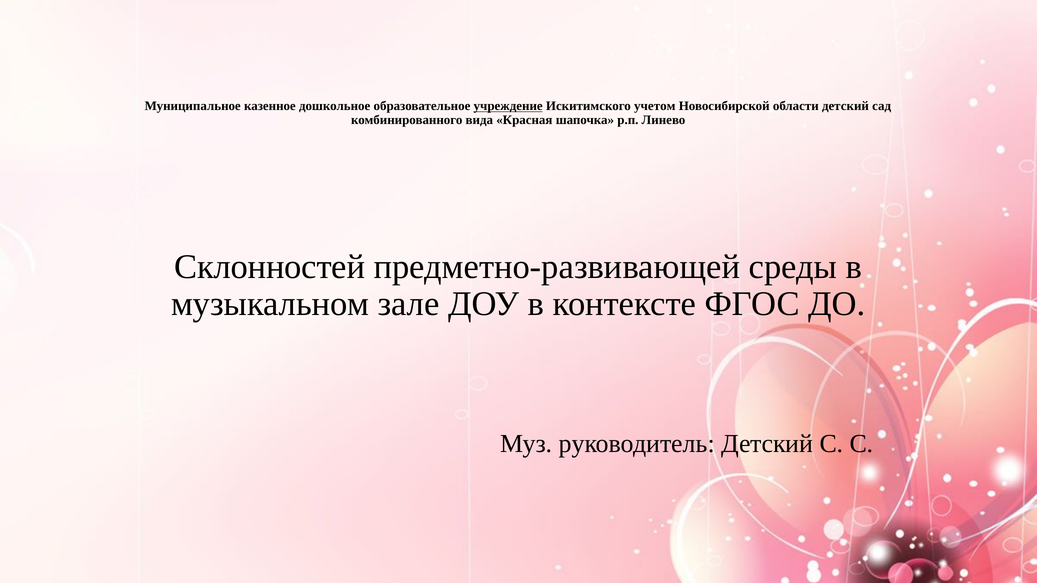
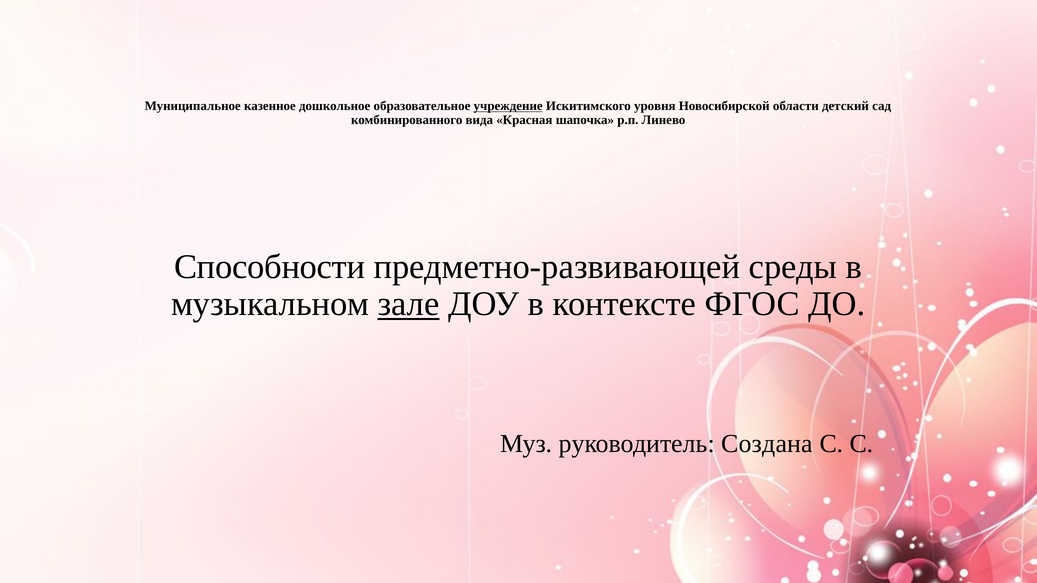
учетом: учетом -> уровня
Склонностей: Склонностей -> Способности
зале underline: none -> present
руководитель Детский: Детский -> Создана
